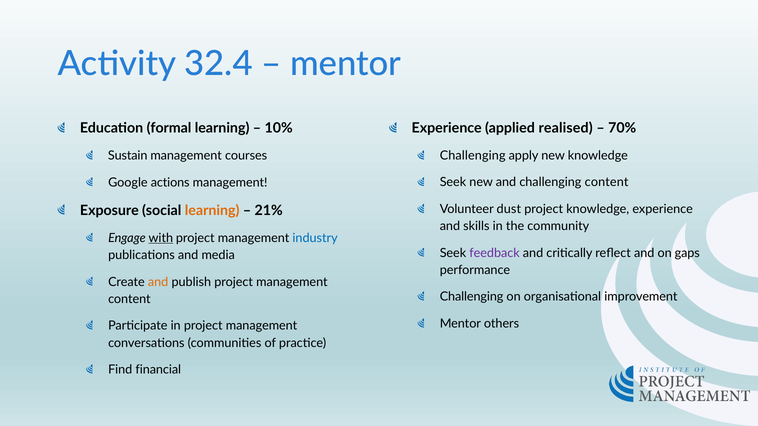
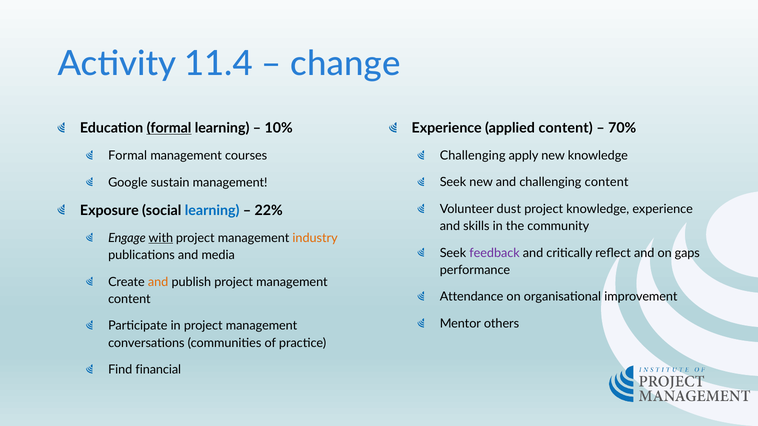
32.4: 32.4 -> 11.4
mentor at (346, 64): mentor -> change
formal at (169, 128) underline: none -> present
applied realised: realised -> content
Sustain at (128, 156): Sustain -> Formal
actions: actions -> sustain
learning at (212, 211) colour: orange -> blue
21%: 21% -> 22%
industry colour: blue -> orange
Challenging at (472, 297): Challenging -> Attendance
